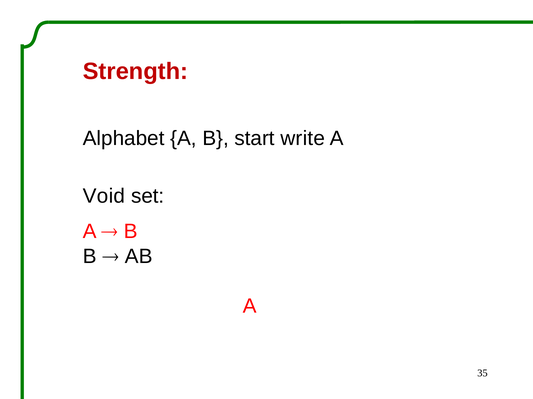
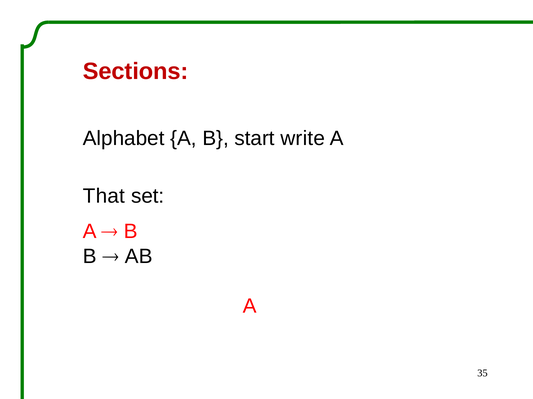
Strength: Strength -> Sections
Void: Void -> That
